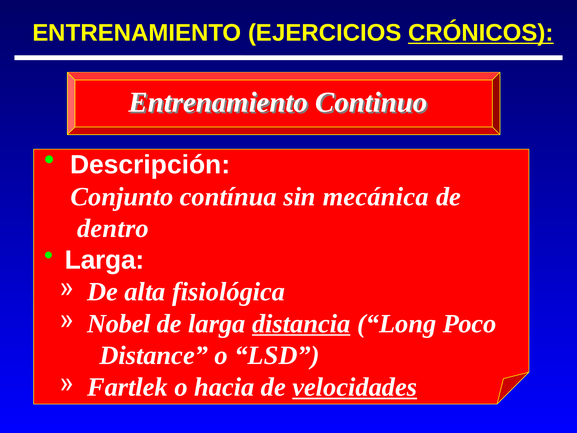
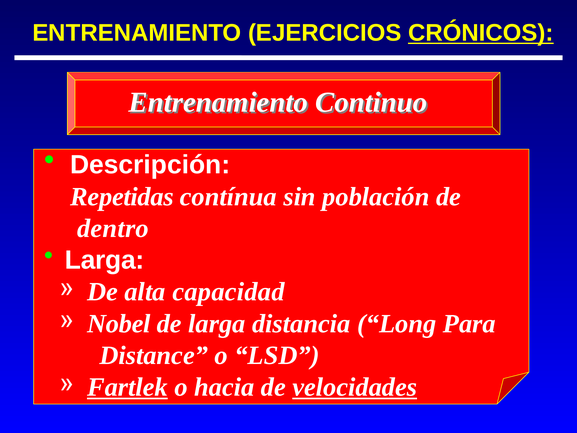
Conjunto: Conjunto -> Repetidas
mecánica: mecánica -> población
fisiológica: fisiológica -> capacidad
distancia underline: present -> none
Poco: Poco -> Para
Fartlek underline: none -> present
